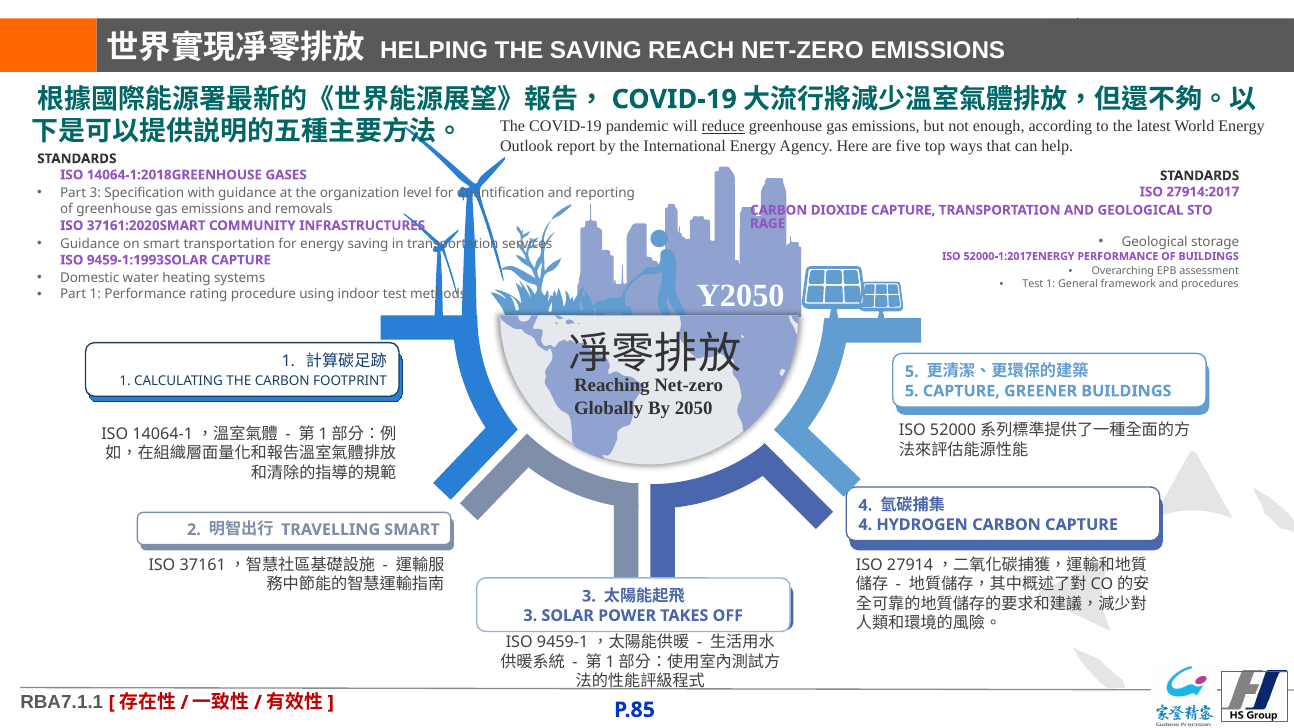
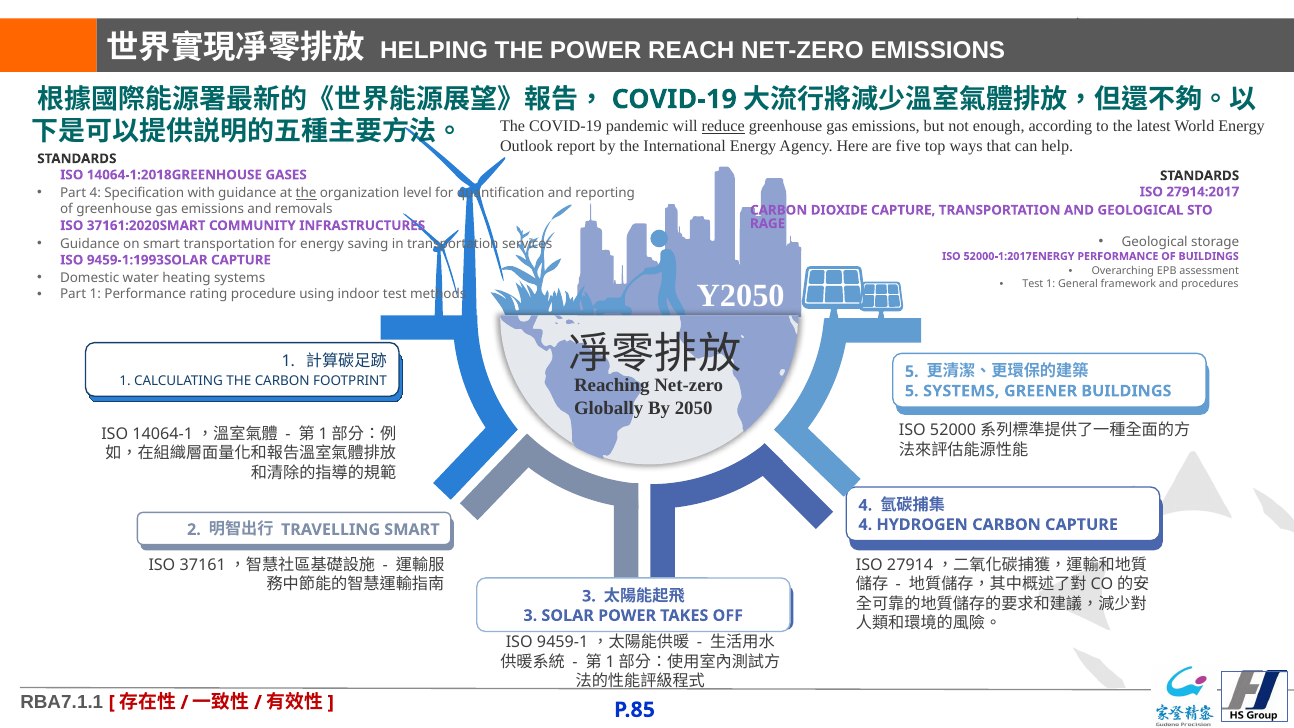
THE SAVING: SAVING -> POWER
Part 3: 3 -> 4
the at (306, 193) underline: none -> present
5 CAPTURE: CAPTURE -> SYSTEMS
